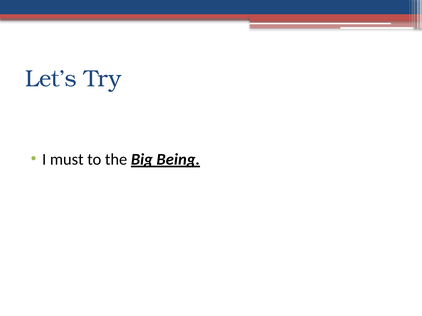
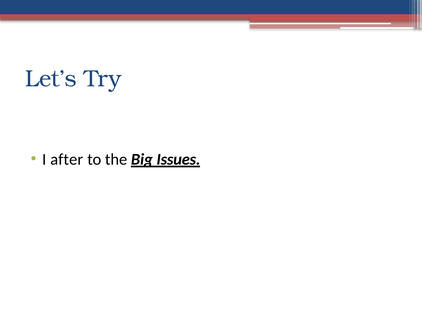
must: must -> after
Being: Being -> Issues
